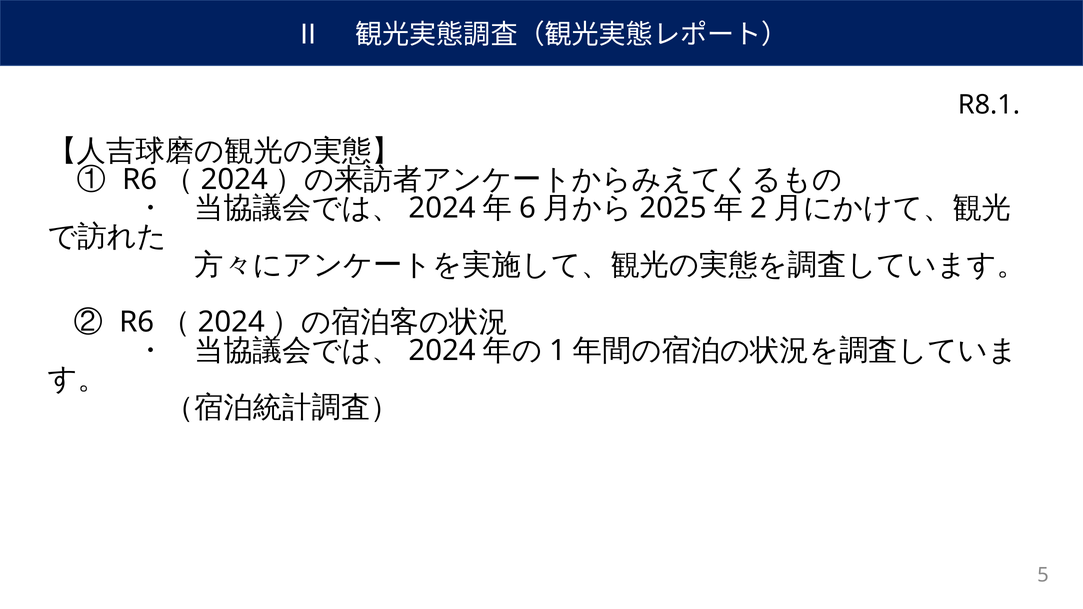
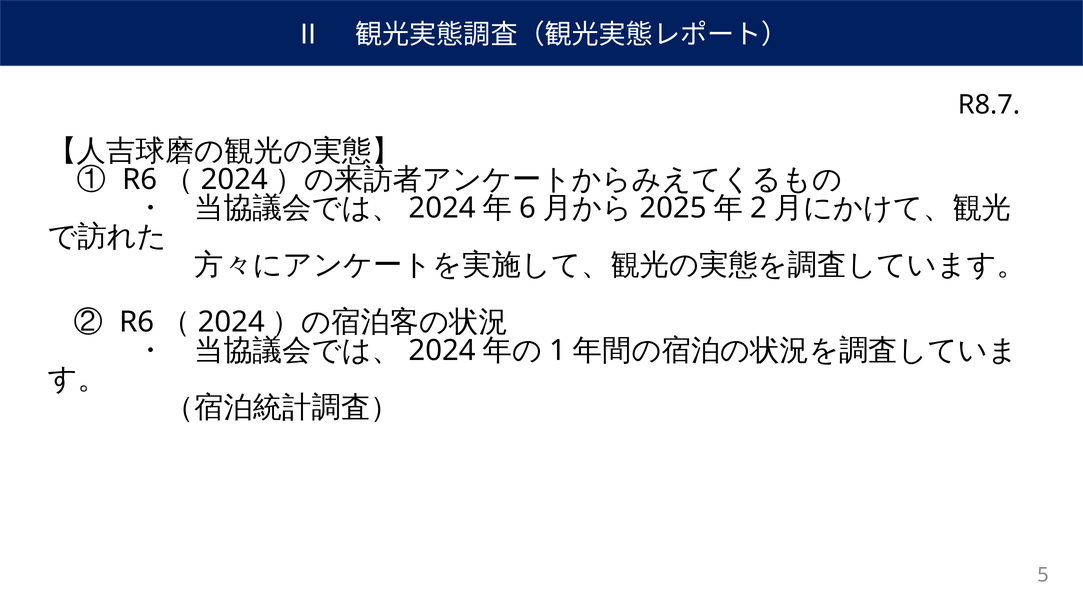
R8.1: R8.1 -> R8.7
